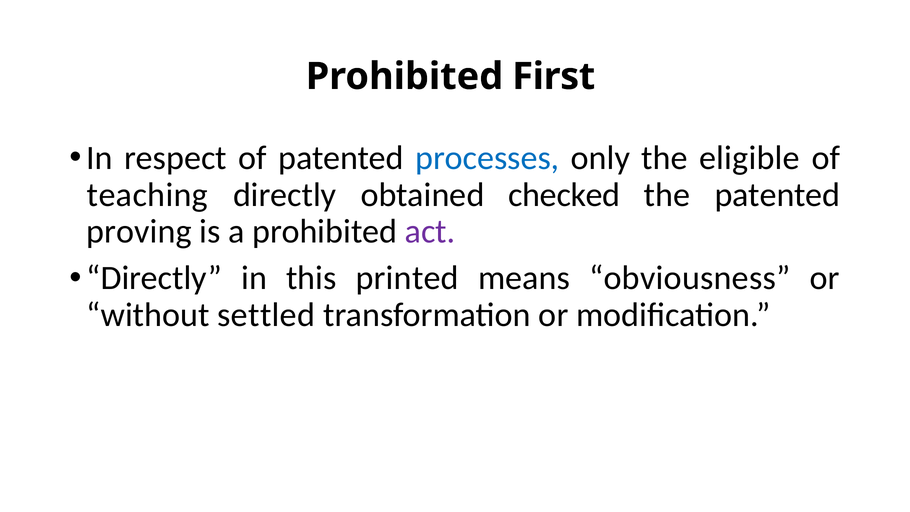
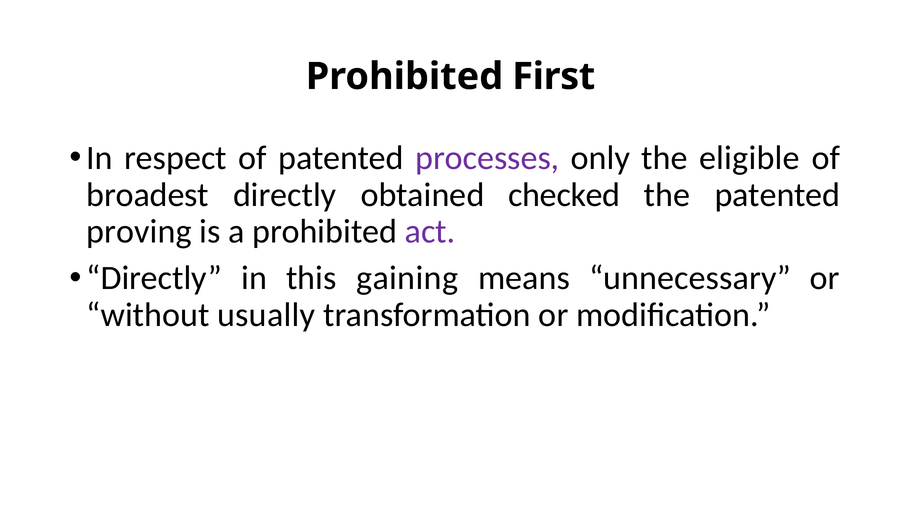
processes colour: blue -> purple
teaching: teaching -> broadest
printed: printed -> gaining
obviousness: obviousness -> unnecessary
settled: settled -> usually
